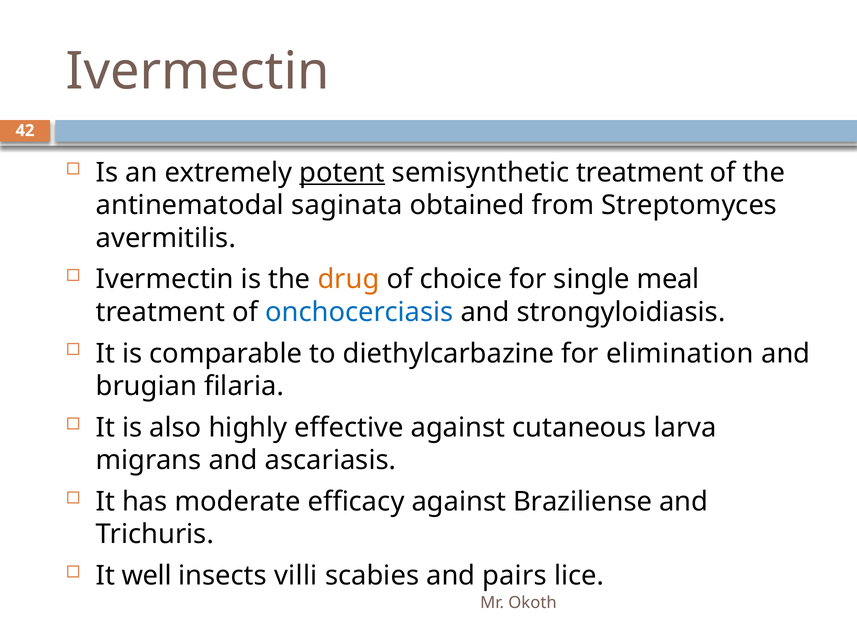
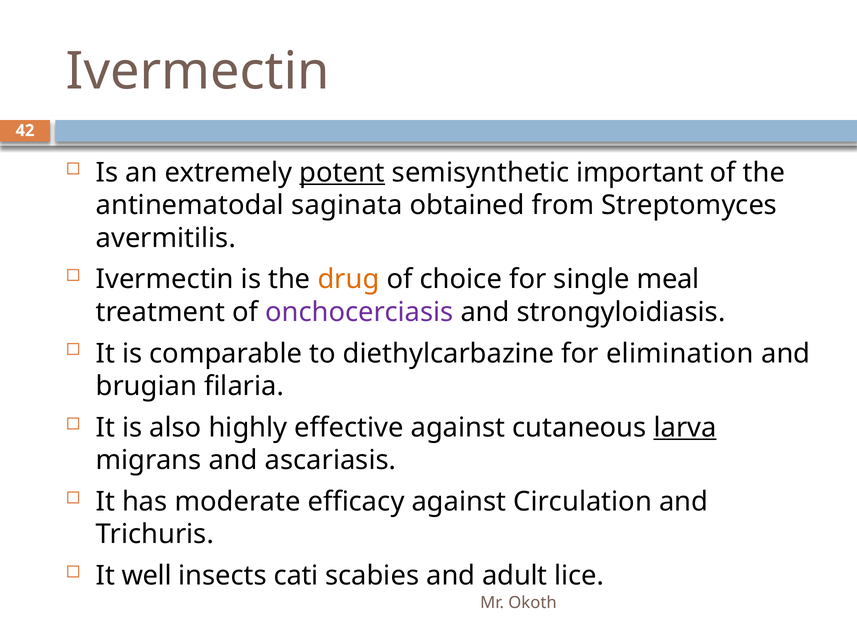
semisynthetic treatment: treatment -> important
onchocerciasis colour: blue -> purple
larva underline: none -> present
Braziliense: Braziliense -> Circulation
villi: villi -> cati
pairs: pairs -> adult
